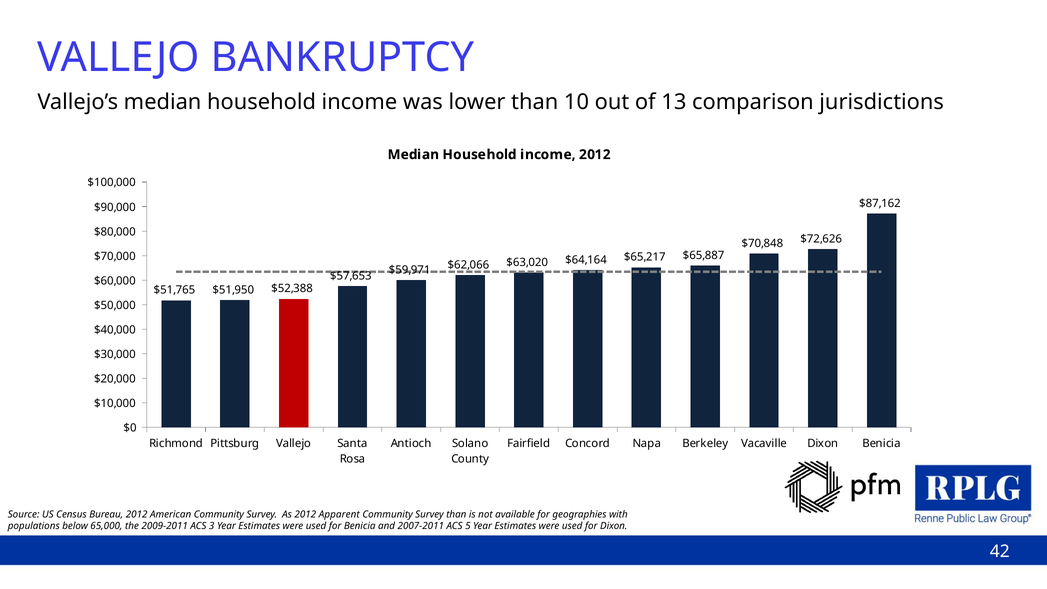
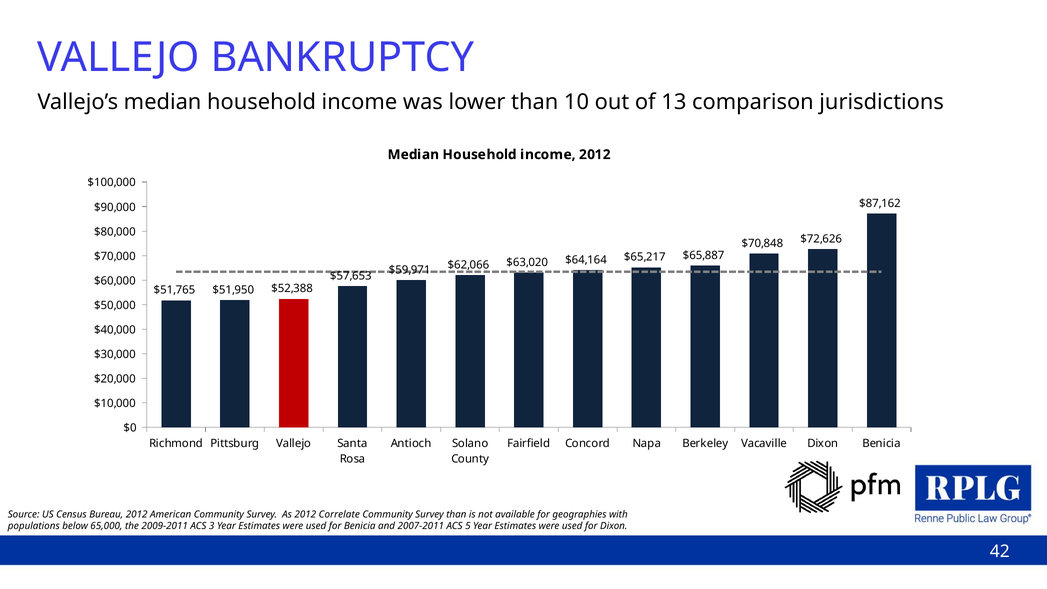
Apparent: Apparent -> Correlate
